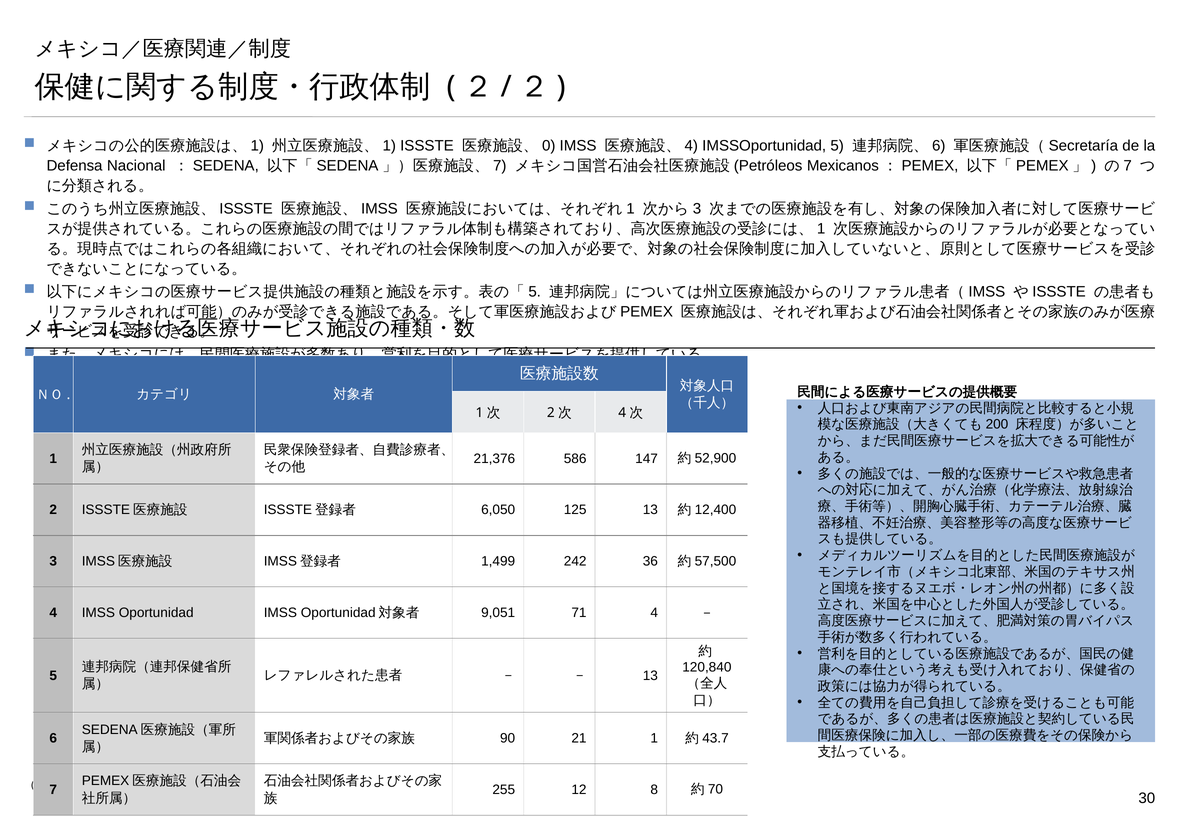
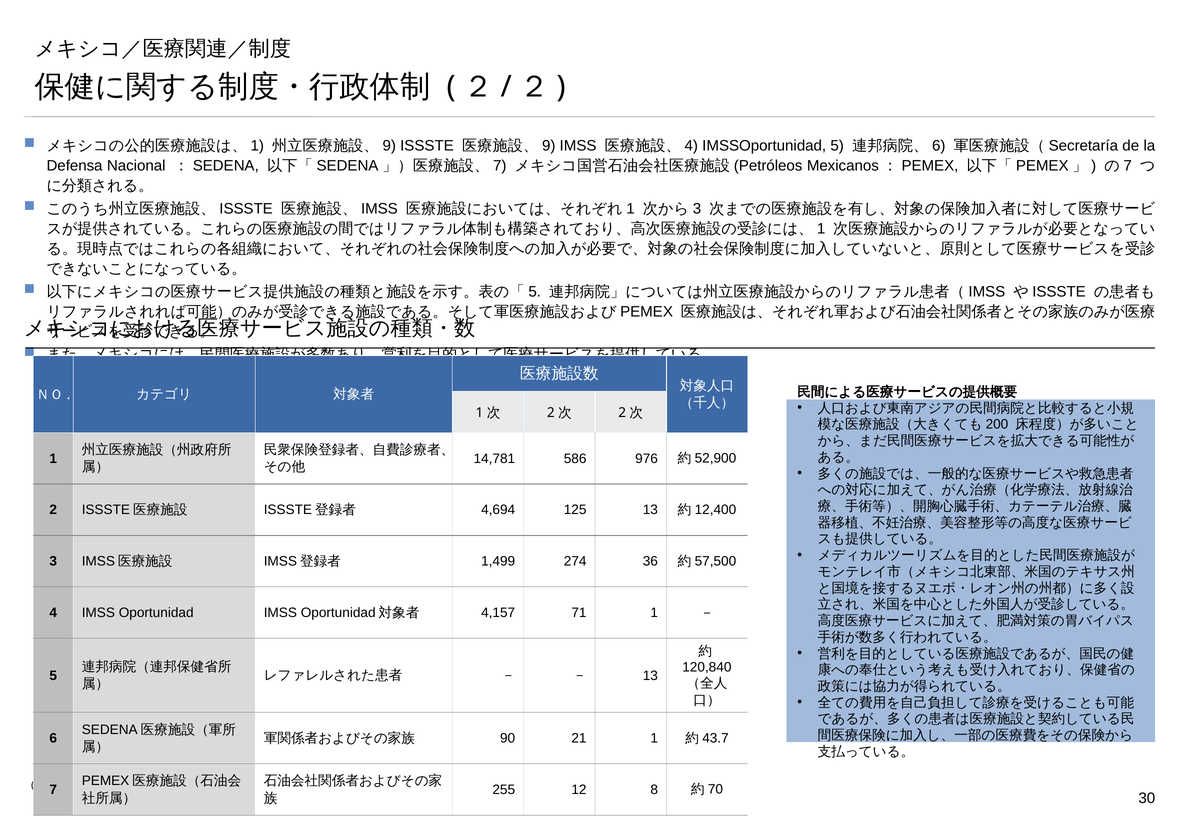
1 at (389, 146): 1 -> 9
0 at (549, 146): 0 -> 9
4 at (622, 413): 4 -> 2
21,376: 21,376 -> 14,781
147: 147 -> 976
6,050: 6,050 -> 4,694
242: 242 -> 274
9,051: 9,051 -> 4,157
71 4: 4 -> 1
